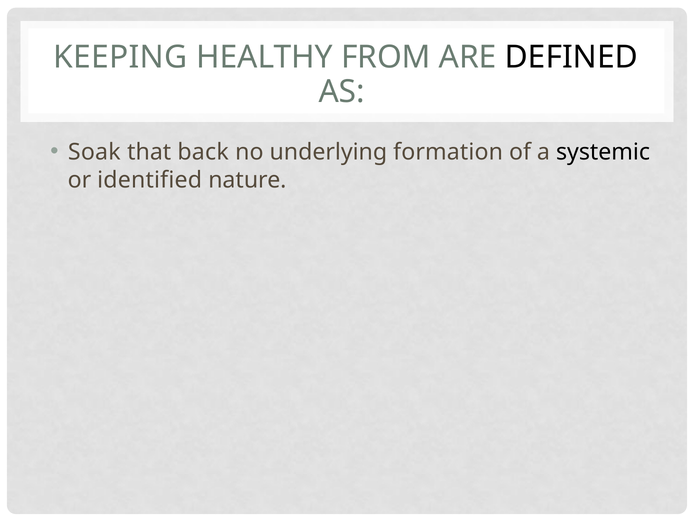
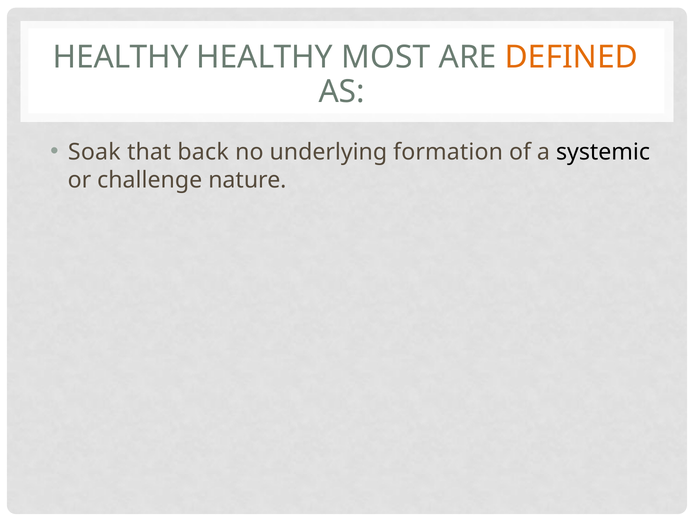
KEEPING at (120, 57): KEEPING -> HEALTHY
FROM: FROM -> MOST
DEFINED colour: black -> orange
identified: identified -> challenge
